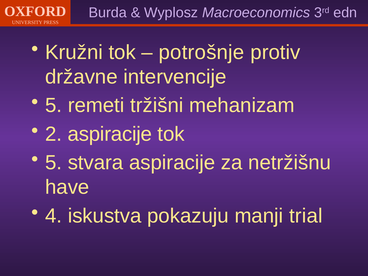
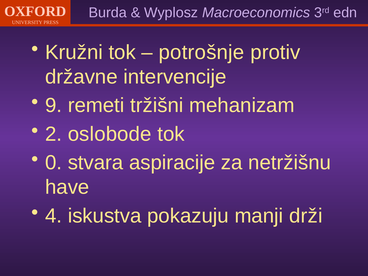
5 at (54, 105): 5 -> 9
2 aspiracije: aspiracije -> oslobode
5 at (54, 163): 5 -> 0
trial: trial -> drži
